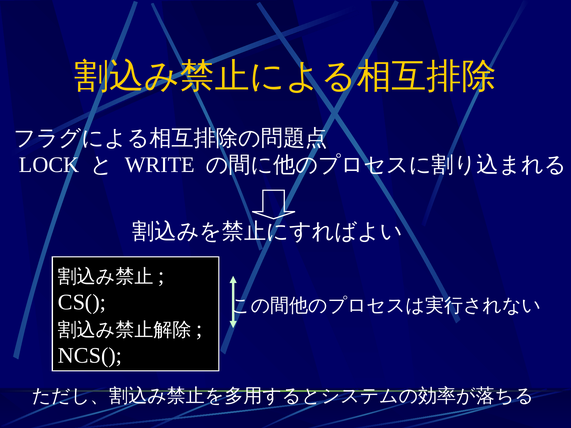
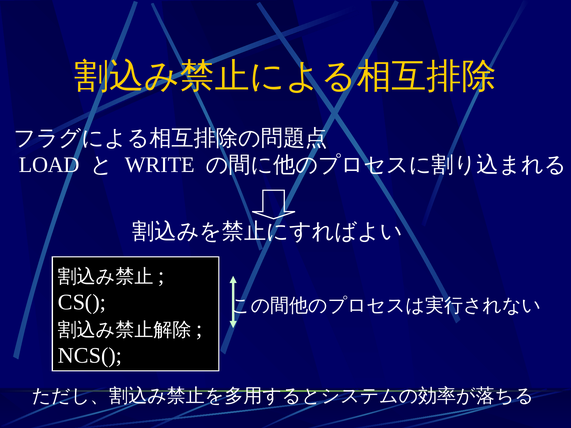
LOCK: LOCK -> LOAD
